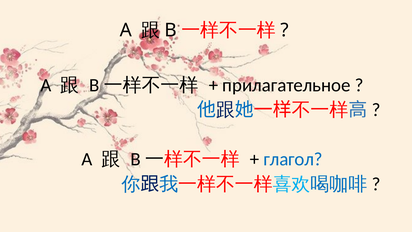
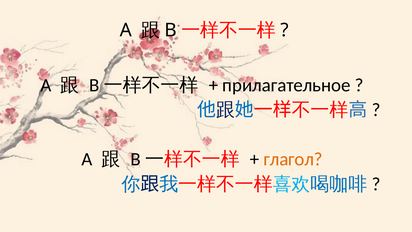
глагол colour: blue -> orange
